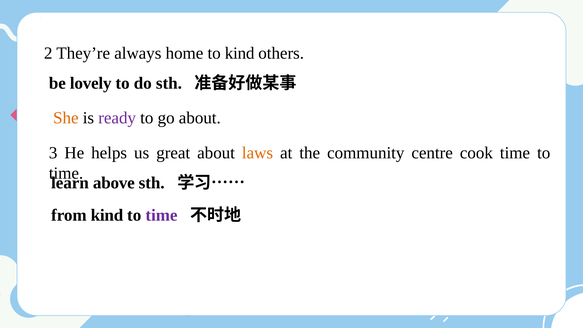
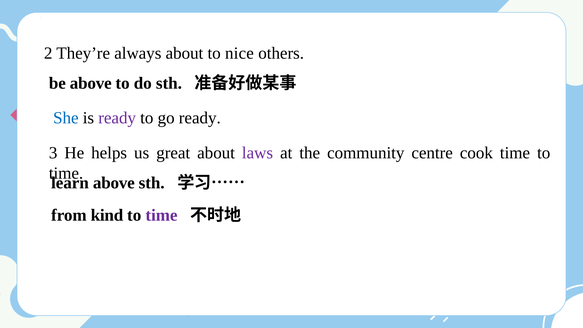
always home: home -> about
to kind: kind -> nice
be lovely: lovely -> above
She colour: orange -> blue
go about: about -> ready
laws colour: orange -> purple
